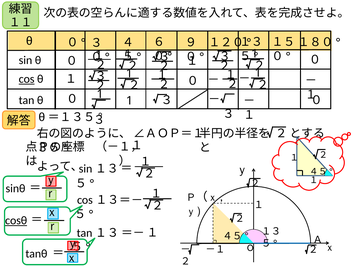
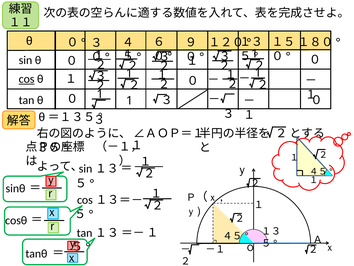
cosθ underline: present -> none
